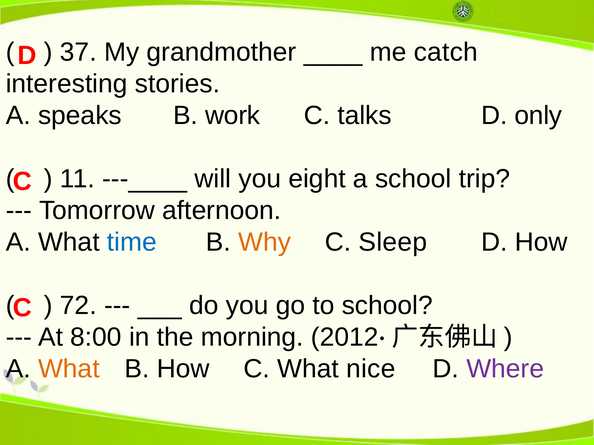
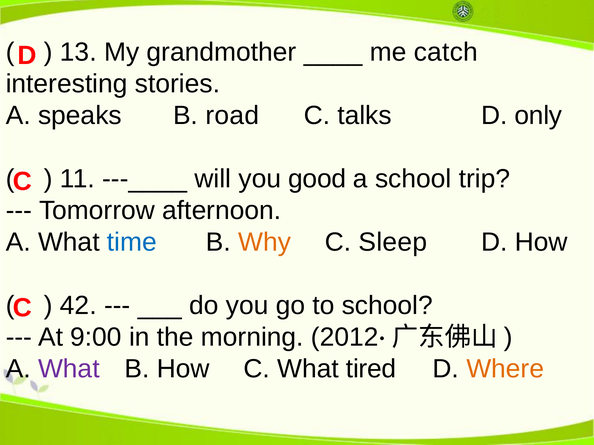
37: 37 -> 13
work: work -> road
eight: eight -> good
72: 72 -> 42
8:00: 8:00 -> 9:00
What at (69, 369) colour: orange -> purple
nice: nice -> tired
Where colour: purple -> orange
